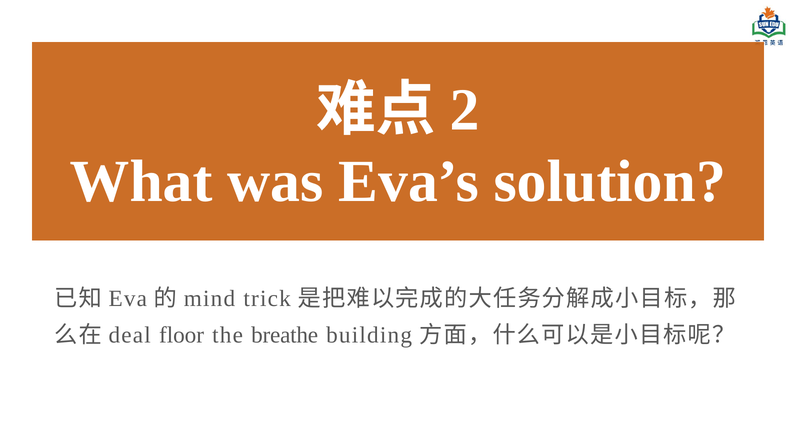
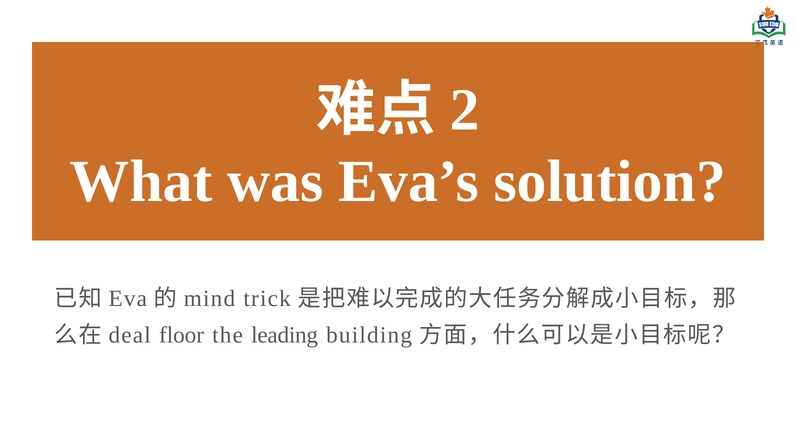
breathe: breathe -> leading
